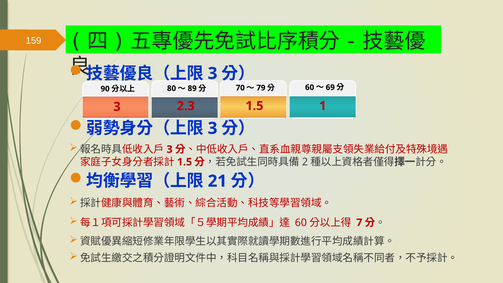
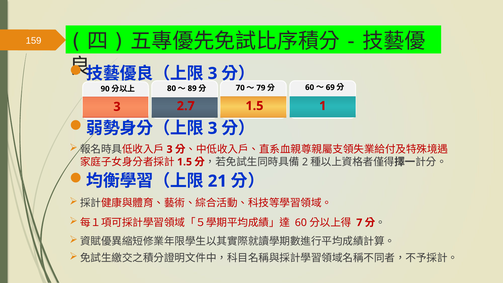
2.3: 2.3 -> 2.7
